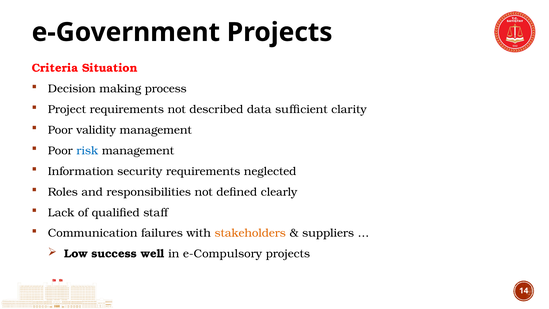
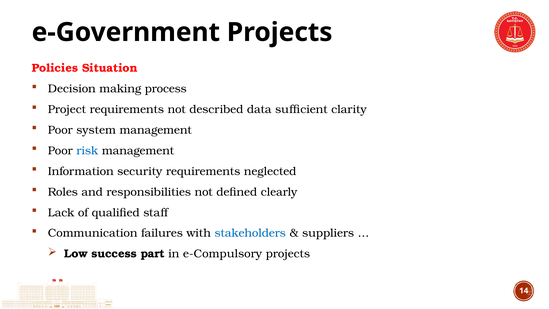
Criteria: Criteria -> Policies
validity: validity -> system
stakeholders colour: orange -> blue
well: well -> part
